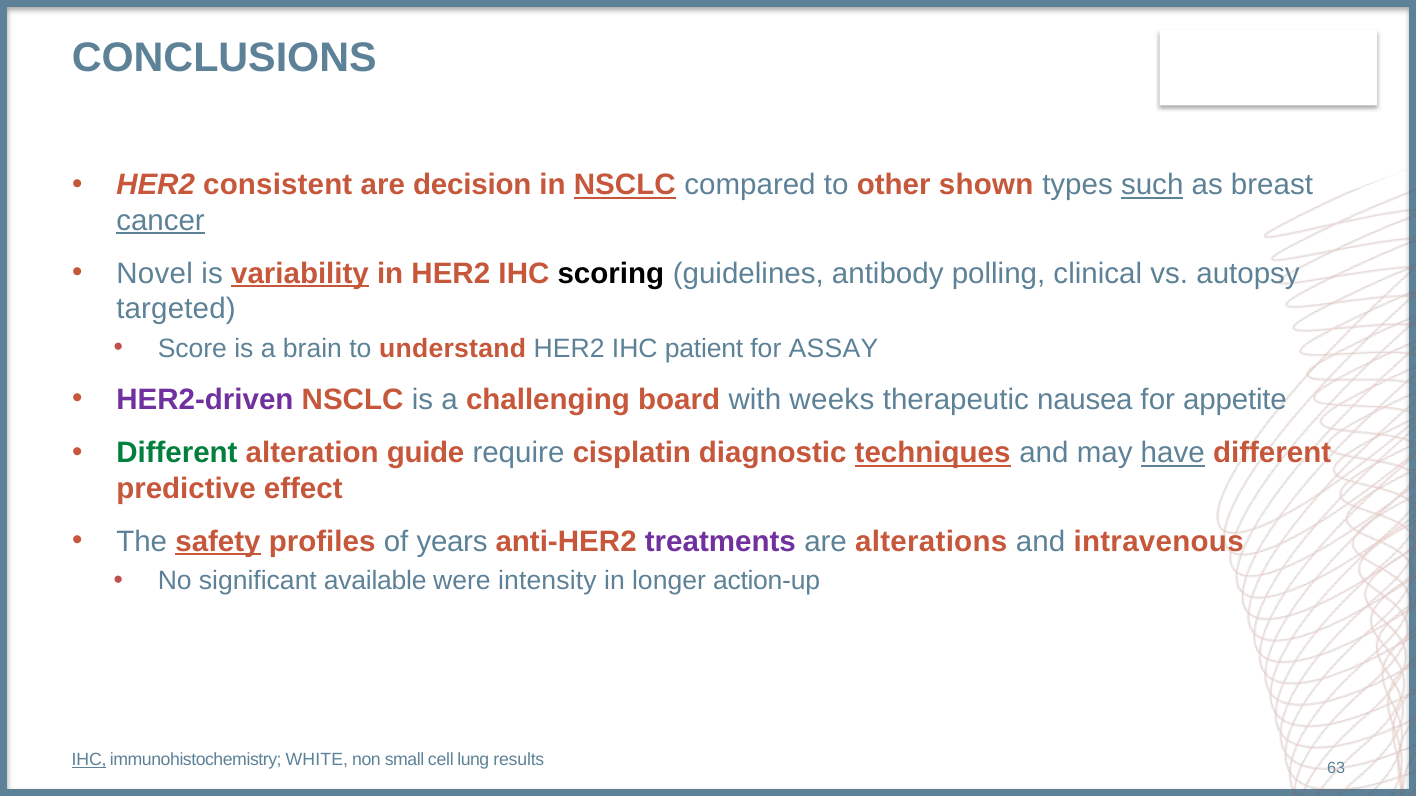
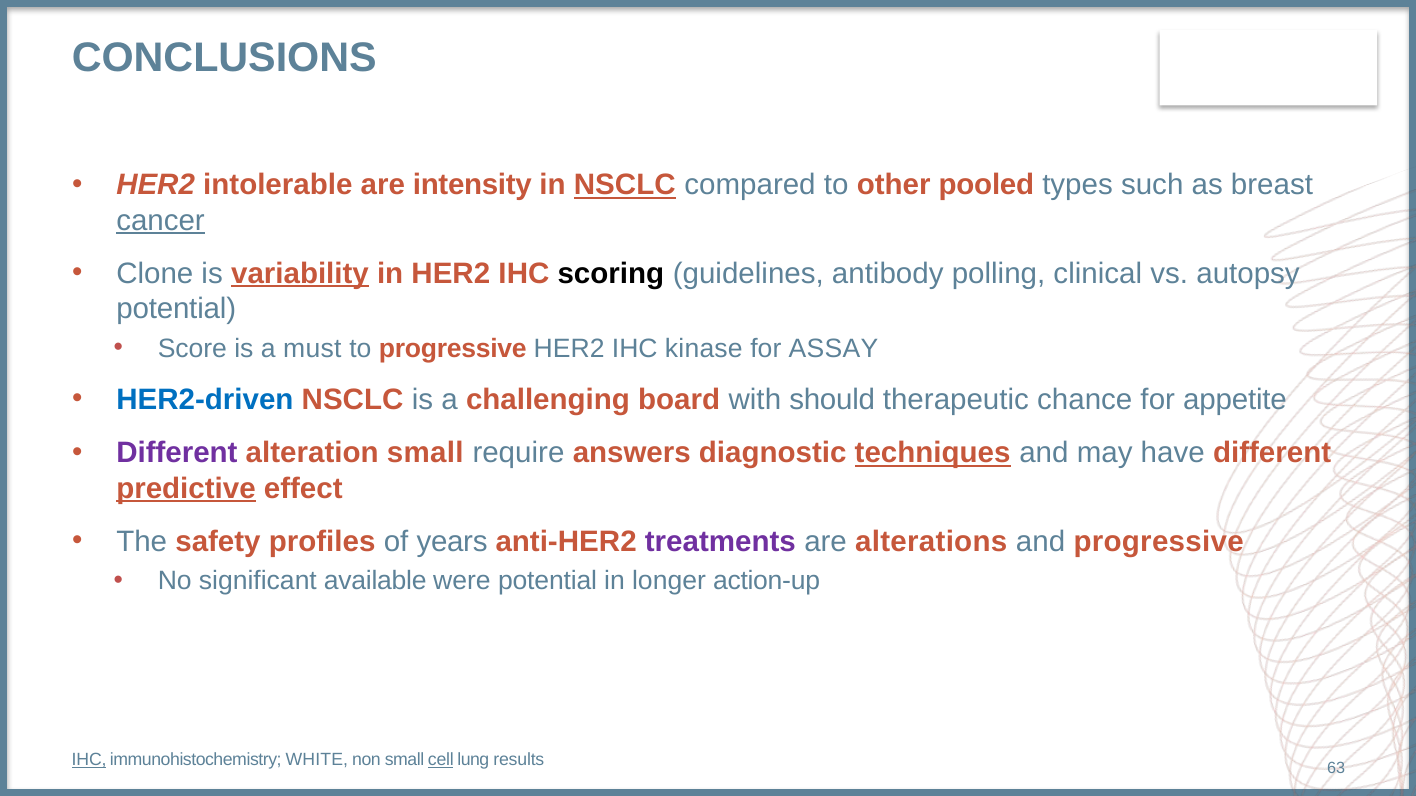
consistent: consistent -> intolerable
decision: decision -> intensity
shown: shown -> pooled
such underline: present -> none
Novel: Novel -> Clone
targeted at (176, 309): targeted -> potential
brain: brain -> must
to understand: understand -> progressive
patient: patient -> kinase
HER2-driven colour: purple -> blue
weeks: weeks -> should
nausea: nausea -> chance
Different at (177, 453) colour: green -> purple
alteration guide: guide -> small
cisplatin: cisplatin -> answers
have underline: present -> none
predictive underline: none -> present
safety underline: present -> none
and intravenous: intravenous -> progressive
were intensity: intensity -> potential
cell underline: none -> present
